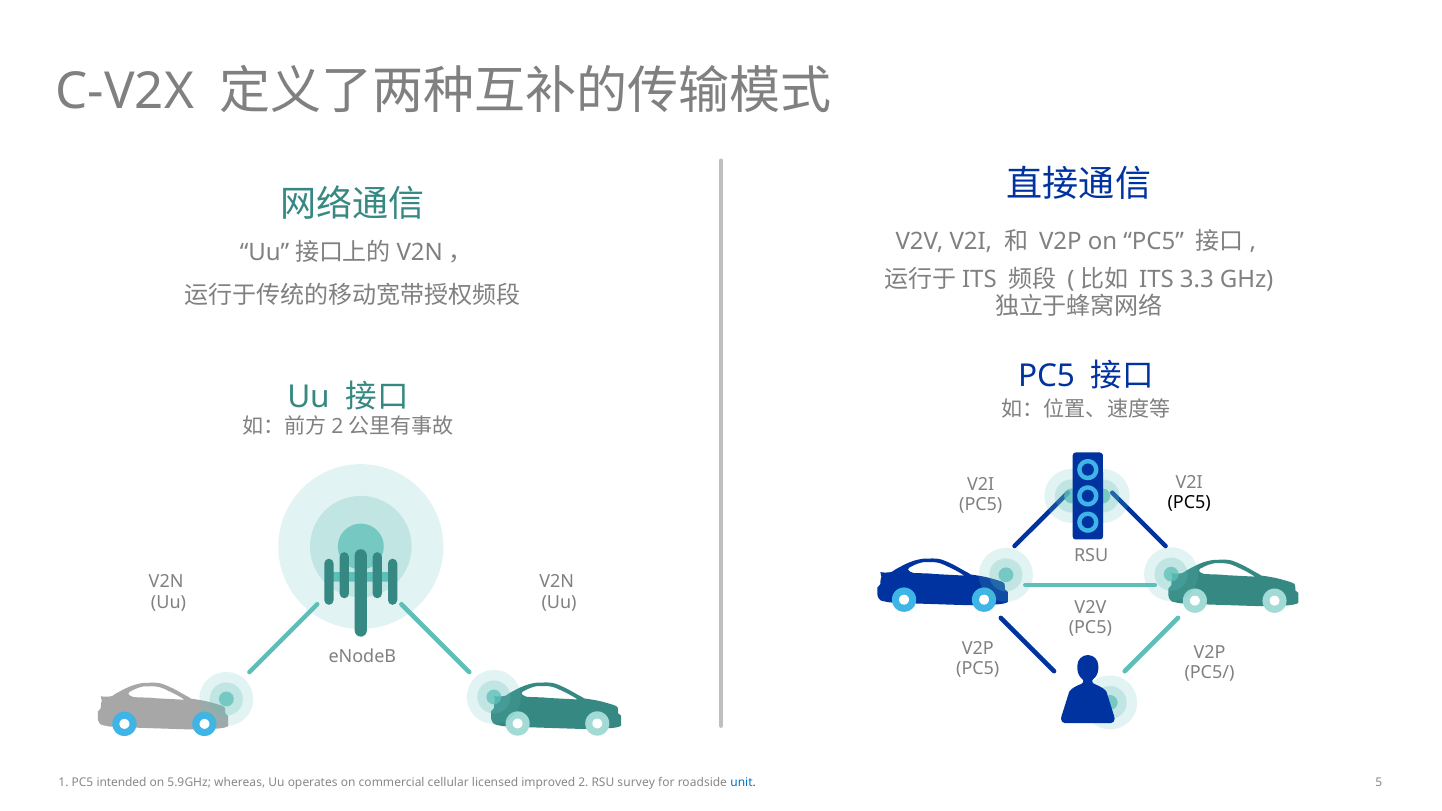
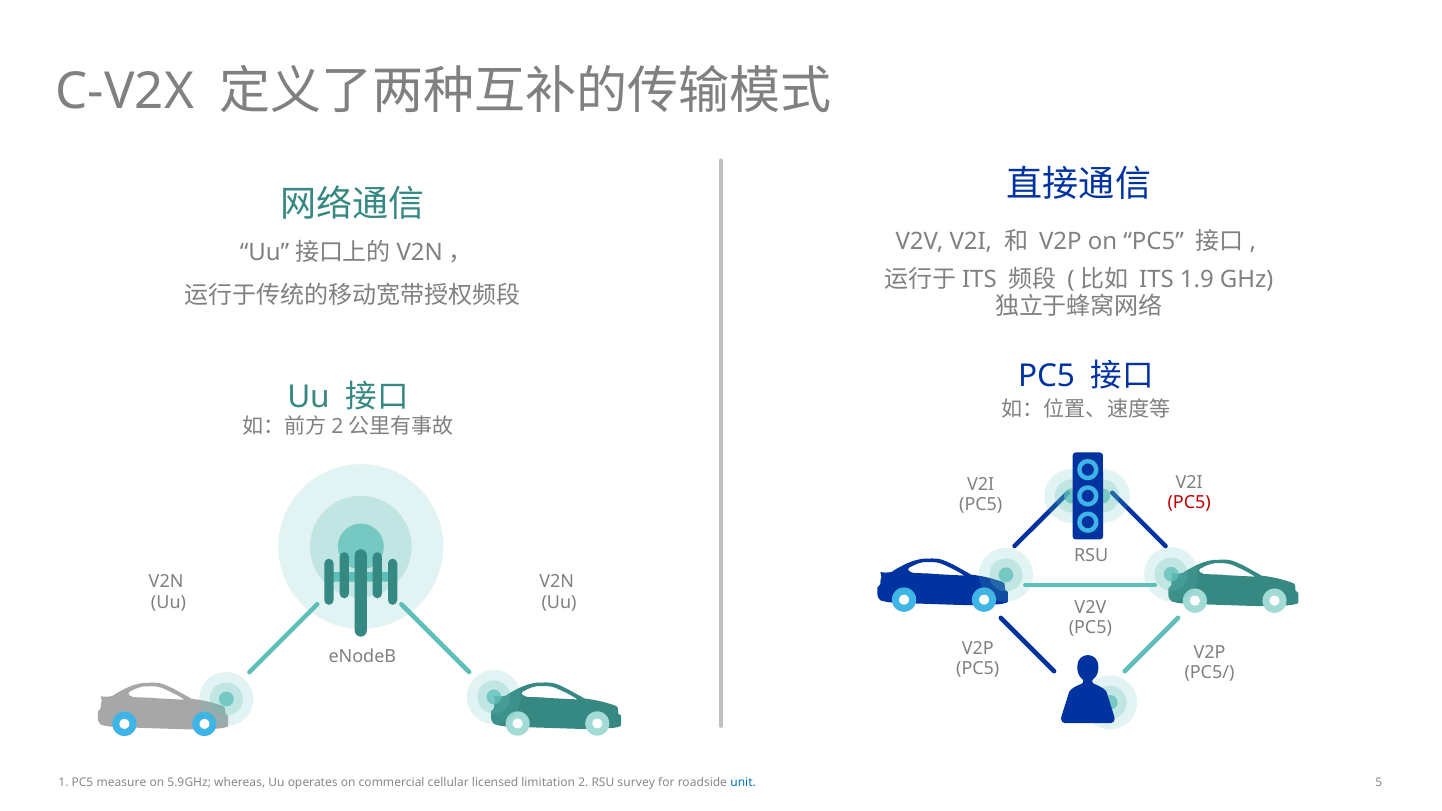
3.3: 3.3 -> 1.9
PC5 at (1189, 503) colour: black -> red
intended: intended -> measure
improved: improved -> limitation
